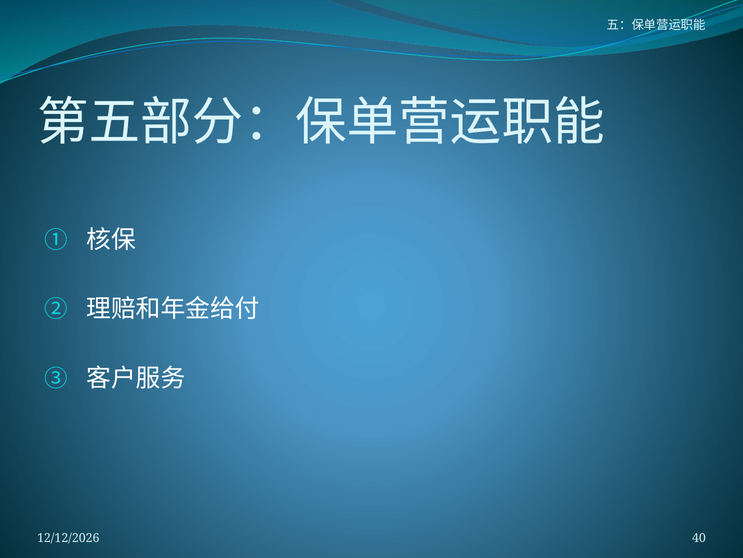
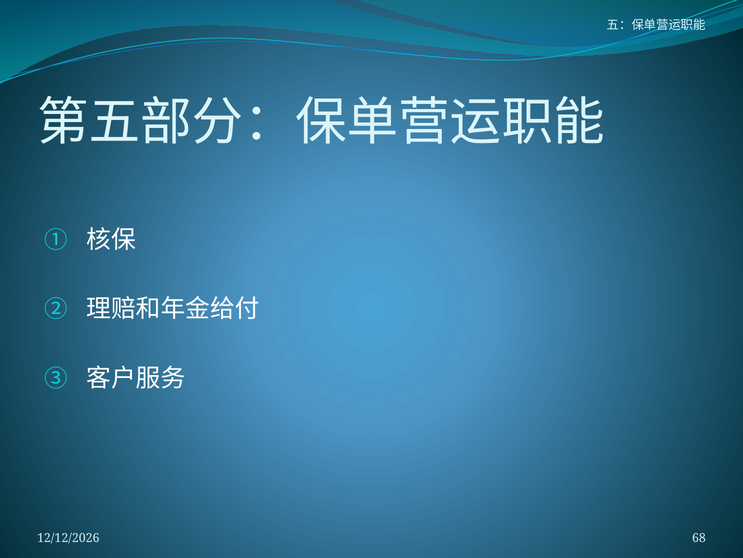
40: 40 -> 68
